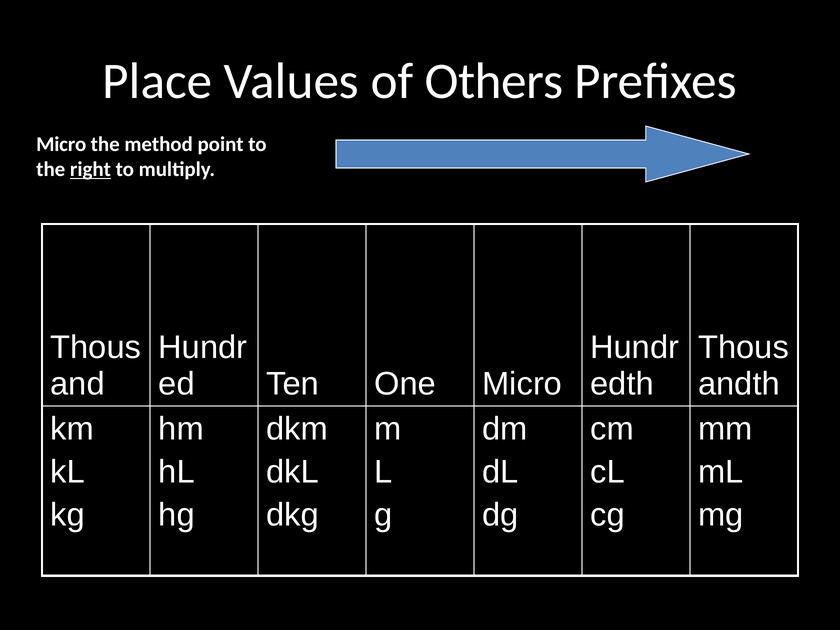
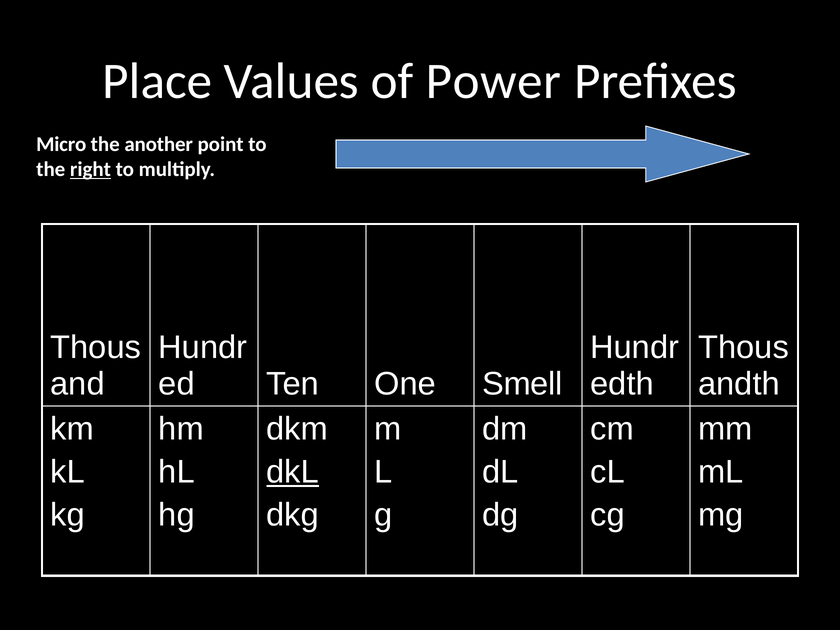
Others: Others -> Power
method: method -> another
One Micro: Micro -> Smell
dkL underline: none -> present
